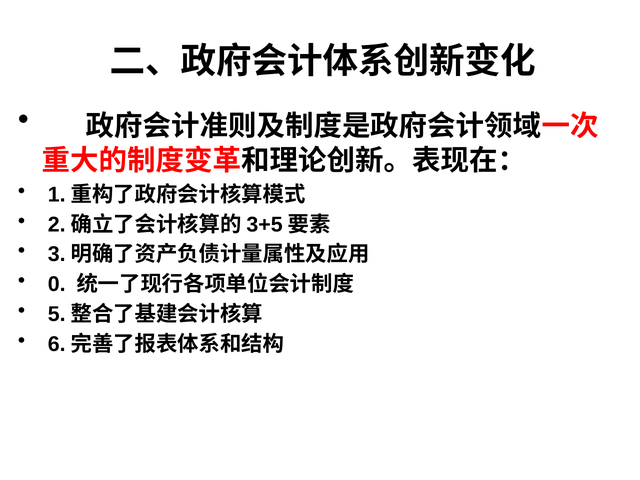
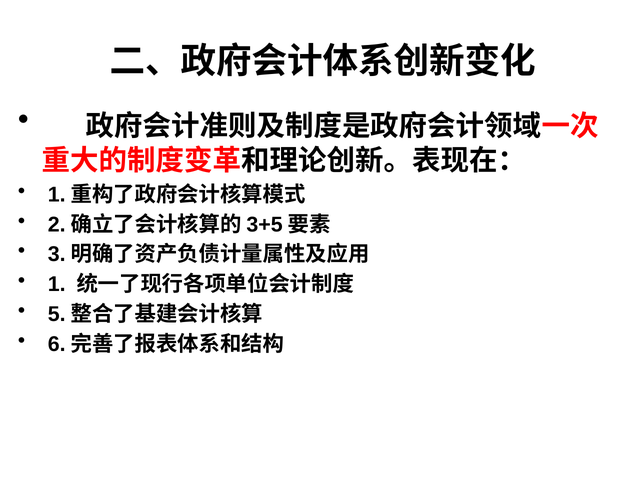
0: 0 -> 1
